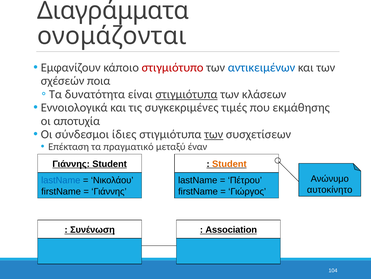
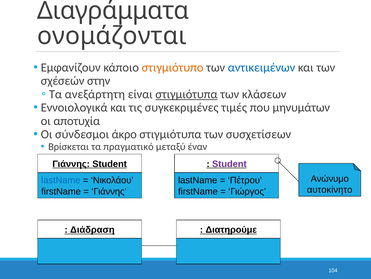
στιγμιότυπο colour: red -> orange
ποια: ποια -> στην
δυνατότητα: δυνατότητα -> ανεξάρτητη
εκμάθησης: εκμάθησης -> μηνυμάτων
ίδιες: ίδιες -> άκρο
των at (214, 134) underline: present -> none
Επέκταση: Επέκταση -> Βρίσκεται
Student at (229, 163) colour: orange -> purple
Συνένωση: Συνένωση -> Διάδραση
Association: Association -> Διατηρούμε
